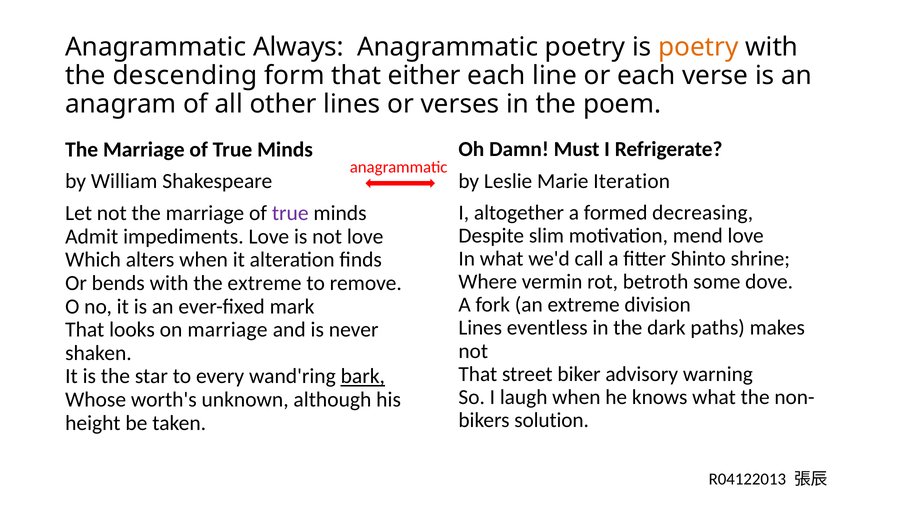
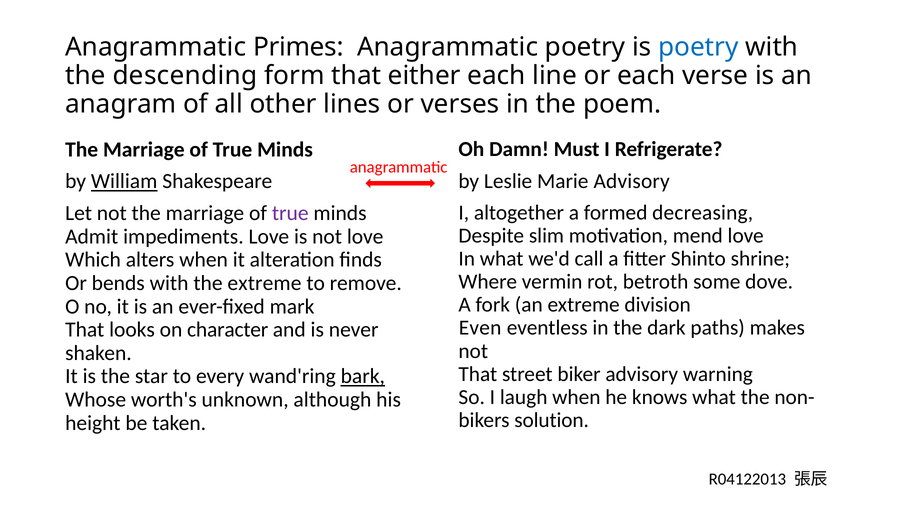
Always: Always -> Primes
poetry at (698, 47) colour: orange -> blue
Marie Iteration: Iteration -> Advisory
William underline: none -> present
Lines at (480, 328): Lines -> Even
on marriage: marriage -> character
